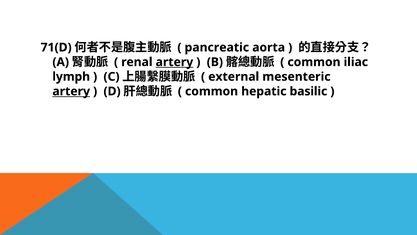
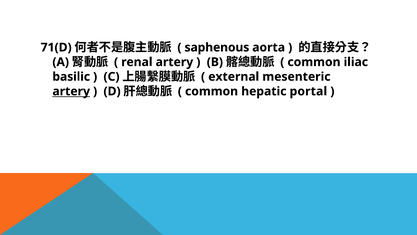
pancreatic: pancreatic -> saphenous
artery at (174, 62) underline: present -> none
lymph: lymph -> basilic
basilic: basilic -> portal
